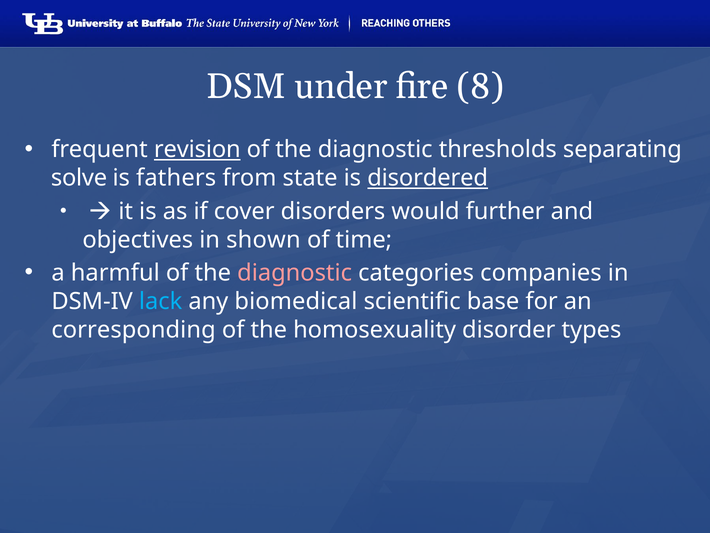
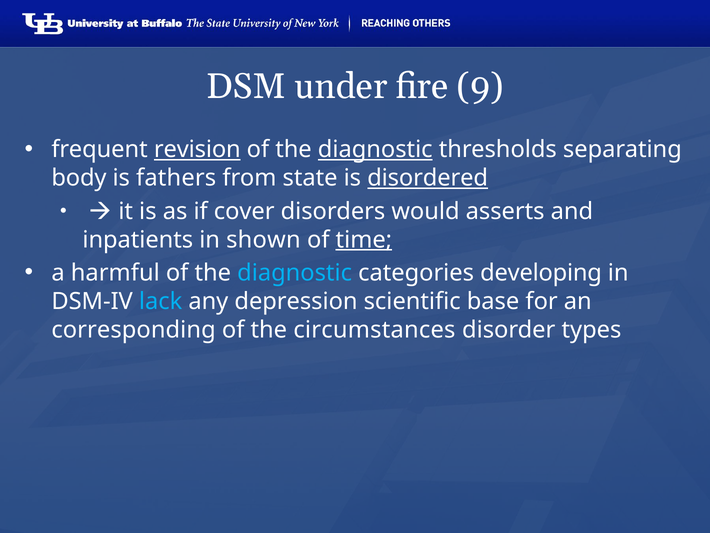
8: 8 -> 9
diagnostic at (375, 150) underline: none -> present
solve: solve -> body
further: further -> asserts
objectives: objectives -> inpatients
time underline: none -> present
diagnostic at (295, 273) colour: pink -> light blue
companies: companies -> developing
biomedical: biomedical -> depression
homosexuality: homosexuality -> circumstances
